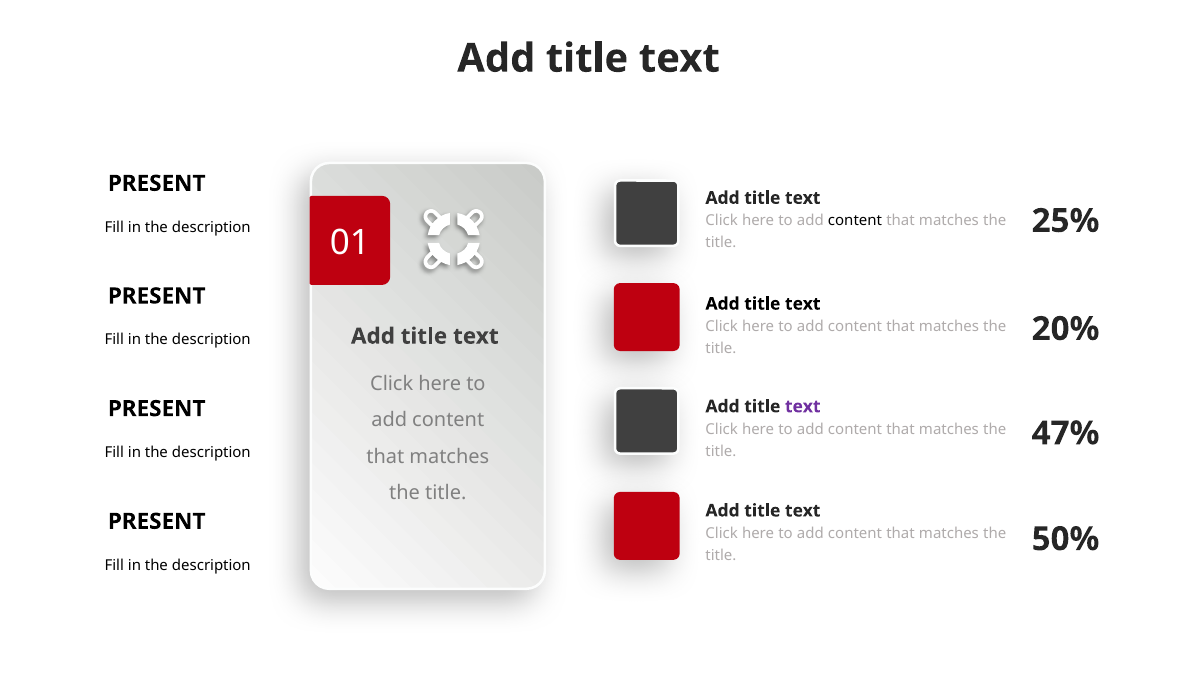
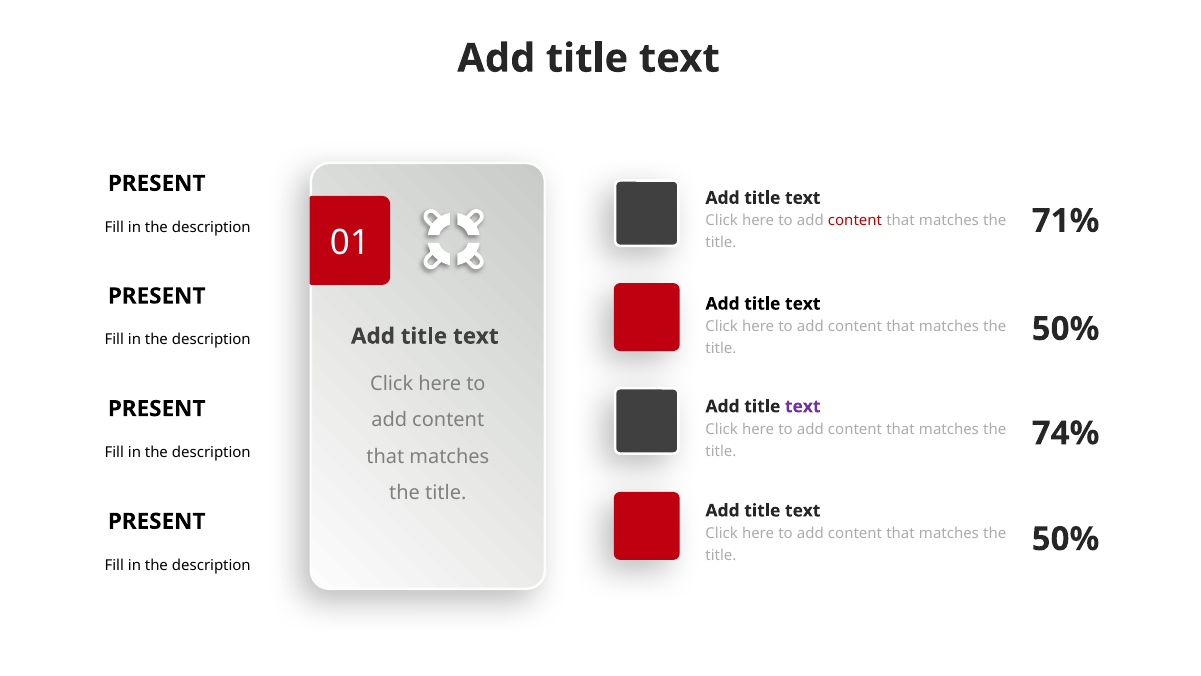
content at (855, 221) colour: black -> red
25%: 25% -> 71%
20% at (1066, 329): 20% -> 50%
47%: 47% -> 74%
